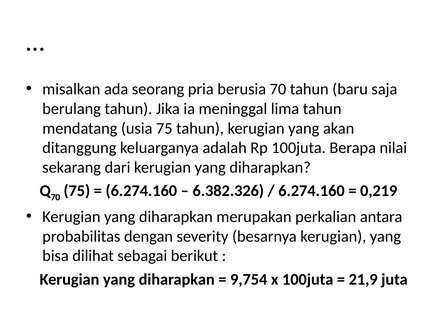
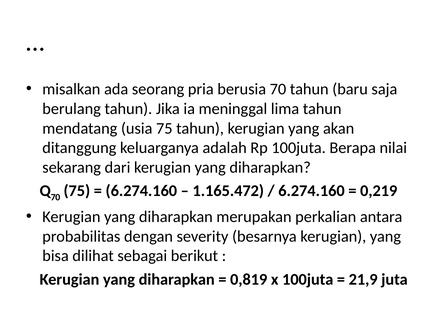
6.382.326: 6.382.326 -> 1.165.472
9,754: 9,754 -> 0,819
